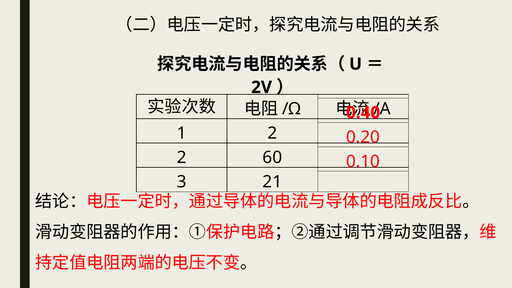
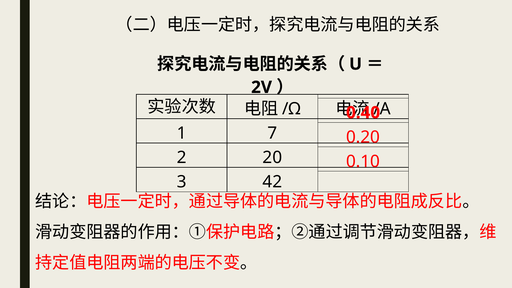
1 2: 2 -> 7
60: 60 -> 20
21: 21 -> 42
